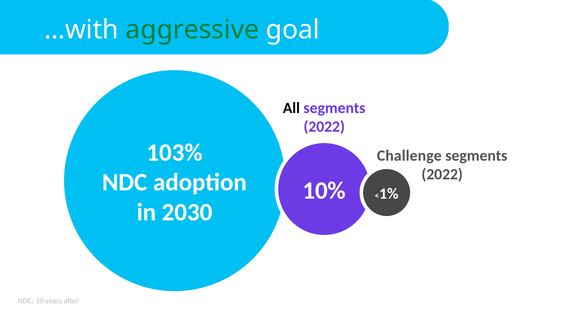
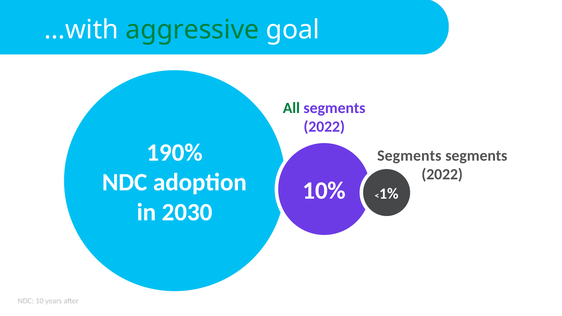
All colour: black -> green
103%: 103% -> 190%
Challenge at (409, 156): Challenge -> Segments
